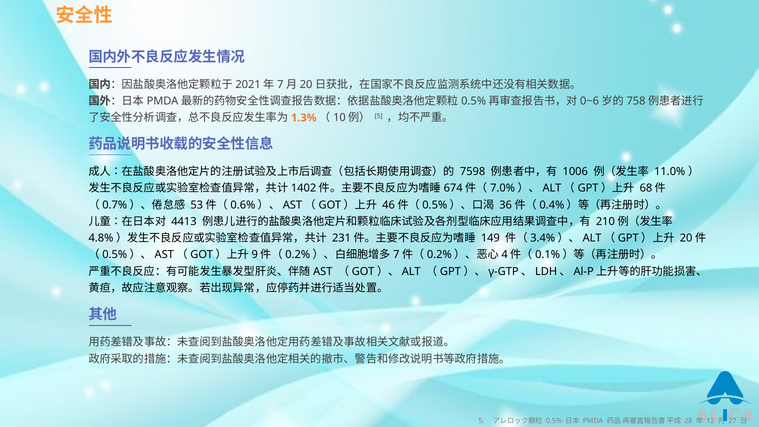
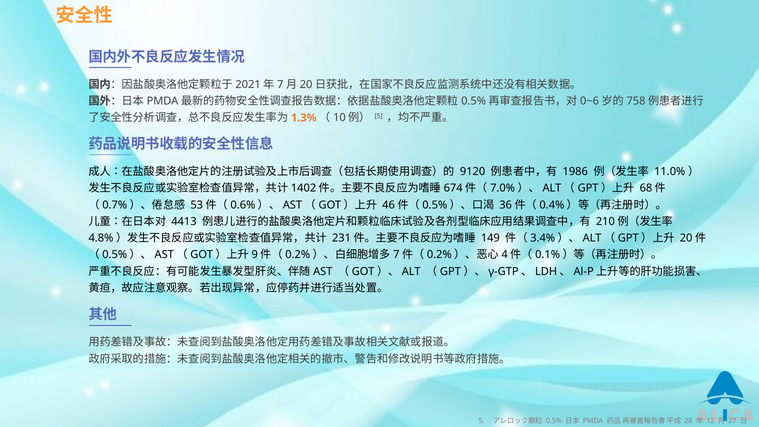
7598: 7598 -> 9120
1006: 1006 -> 1986
